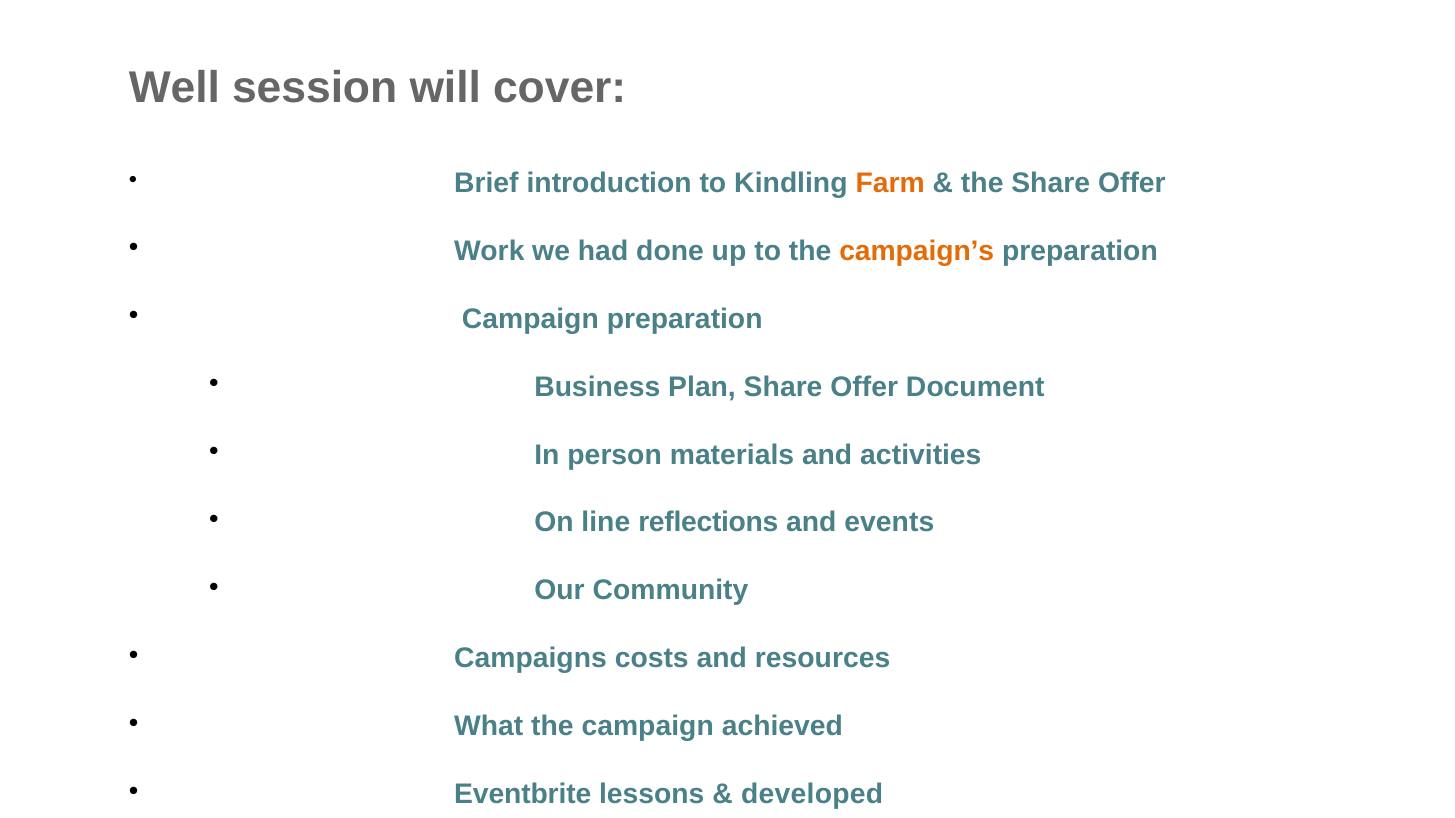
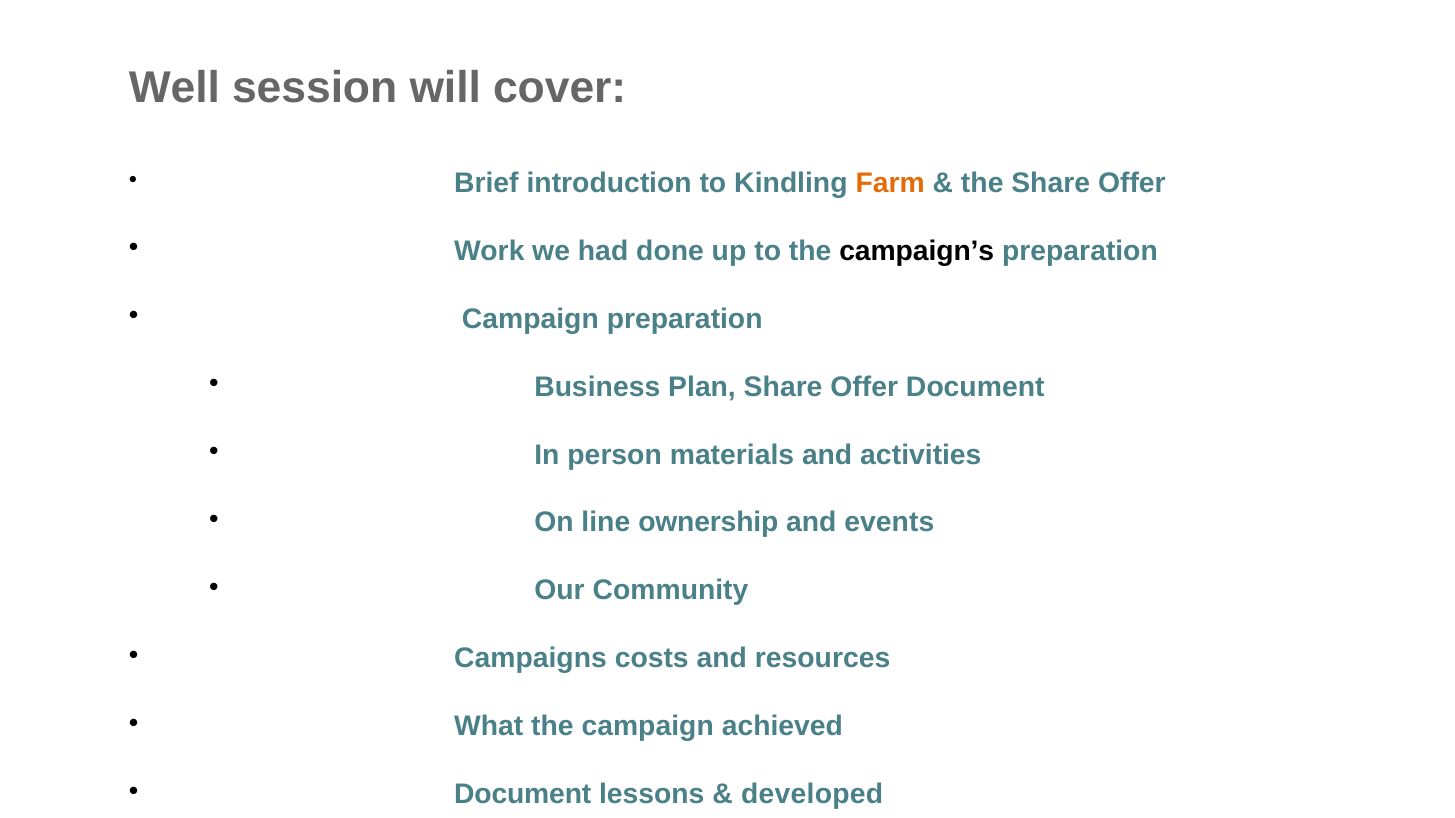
campaign’s colour: orange -> black
reflections: reflections -> ownership
Eventbrite at (523, 795): Eventbrite -> Document
